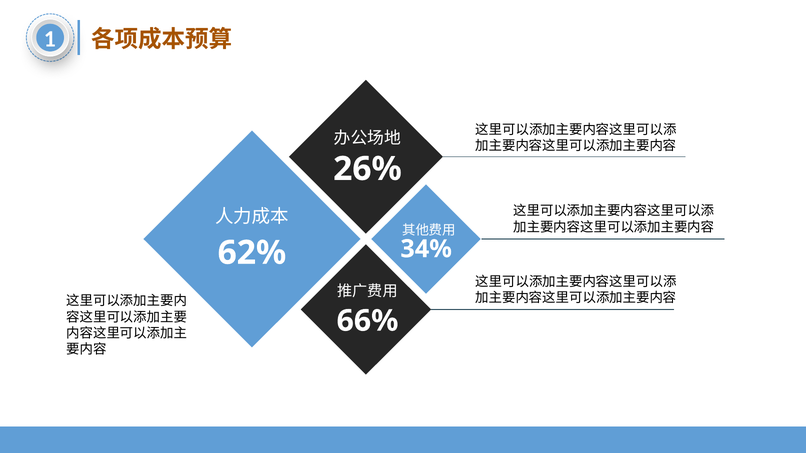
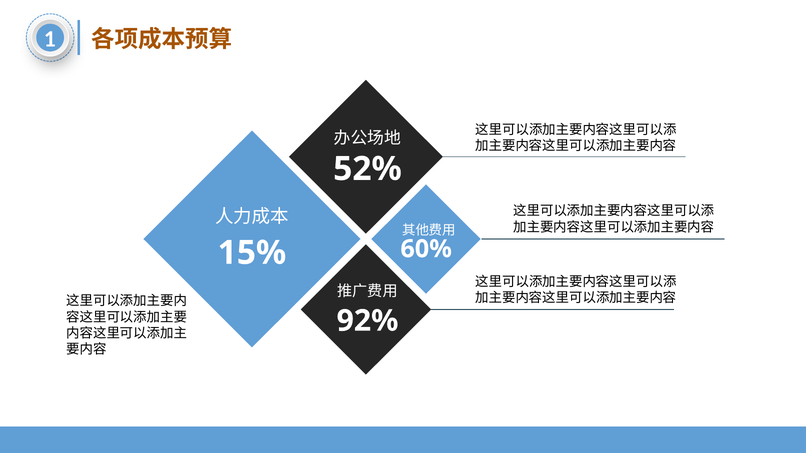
26%: 26% -> 52%
34%: 34% -> 60%
62%: 62% -> 15%
66%: 66% -> 92%
